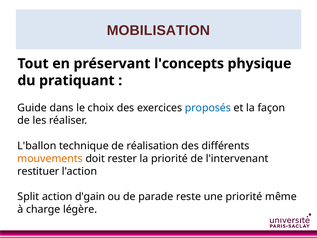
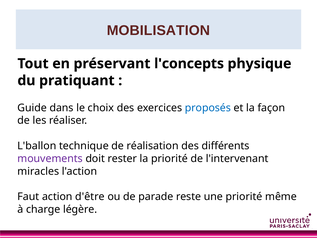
mouvements colour: orange -> purple
restituer: restituer -> miracles
Split: Split -> Faut
d'gain: d'gain -> d'être
